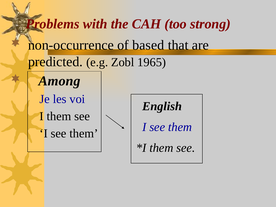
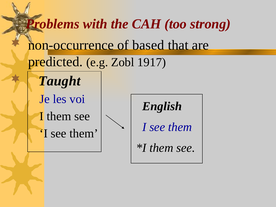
1965: 1965 -> 1917
Among: Among -> Taught
